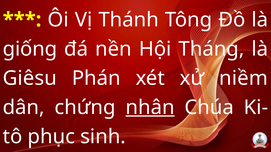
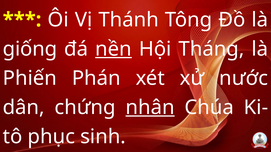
nền underline: none -> present
Giêsu: Giêsu -> Phiến
niềm: niềm -> nước
